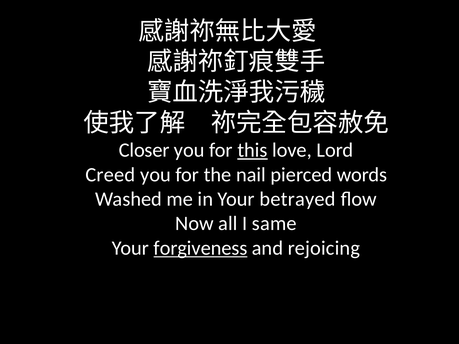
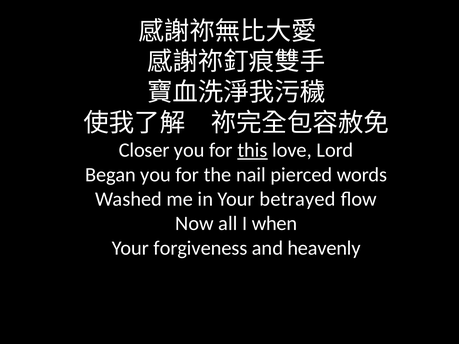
Creed: Creed -> Began
same: same -> when
forgiveness underline: present -> none
rejoicing: rejoicing -> heavenly
